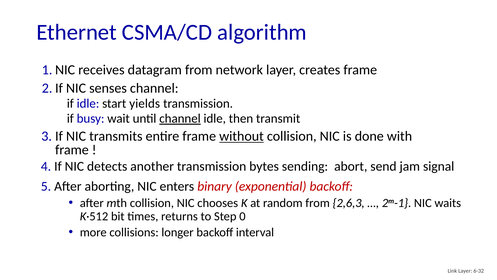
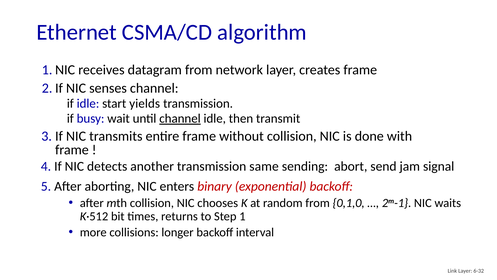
without underline: present -> none
bytes: bytes -> same
2,6,3: 2,6,3 -> 0,1,0
0: 0 -> 1
